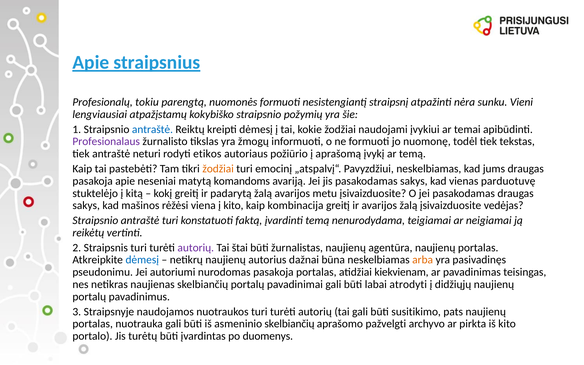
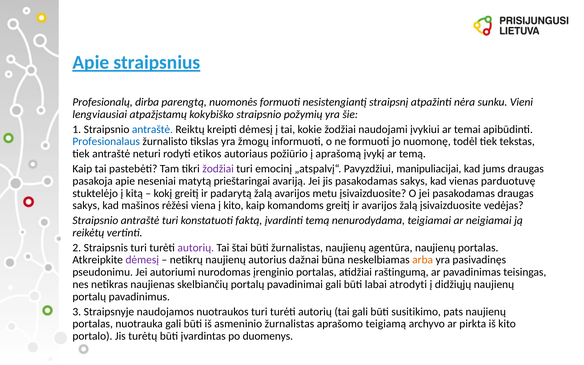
tokiu: tokiu -> dirba
Profesionalaus colour: purple -> blue
žodžiai at (218, 169) colour: orange -> purple
Pavyzdžiui neskelbiamas: neskelbiamas -> manipuliacijai
komandoms: komandoms -> prieštaringai
kombinacija: kombinacija -> komandoms
dėmesį at (142, 260) colour: blue -> purple
nurodomas pasakoja: pasakoja -> įrenginio
kiekvienam: kiekvienam -> raštingumą
asmeninio skelbiančių: skelbiančių -> žurnalistas
pažvelgti: pažvelgti -> teigiamą
